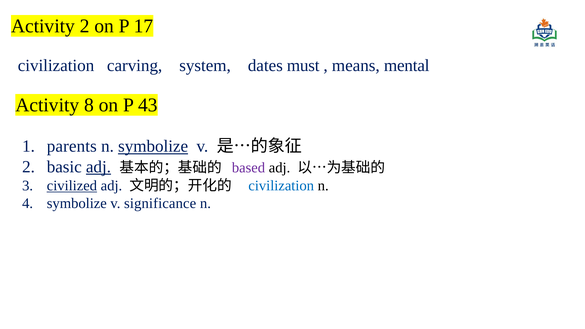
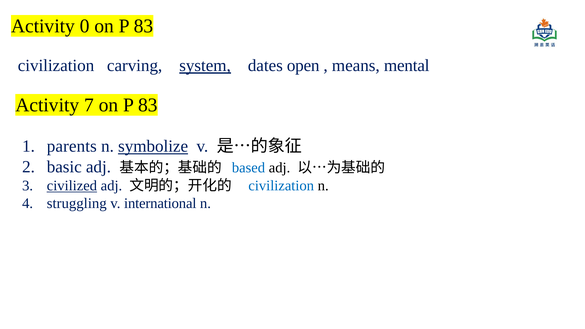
Activity 2: 2 -> 0
17 at (144, 26): 17 -> 83
system underline: none -> present
must: must -> open
8: 8 -> 7
43 at (148, 105): 43 -> 83
adj at (98, 167) underline: present -> none
based colour: purple -> blue
symbolize at (77, 203): symbolize -> struggling
significance: significance -> international
